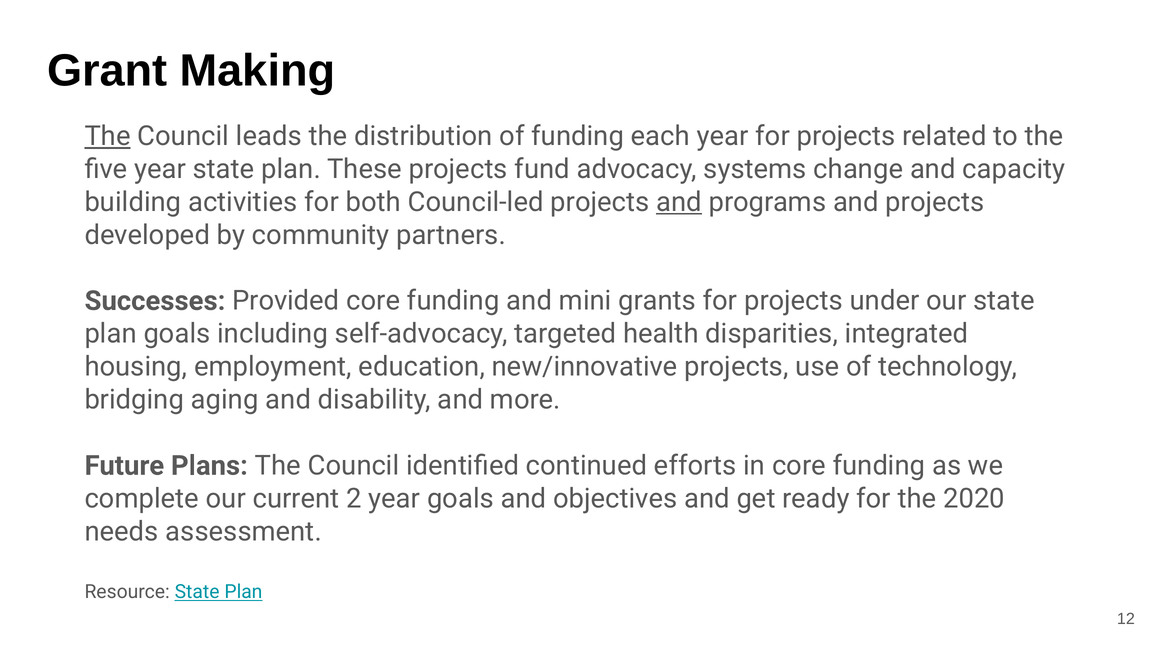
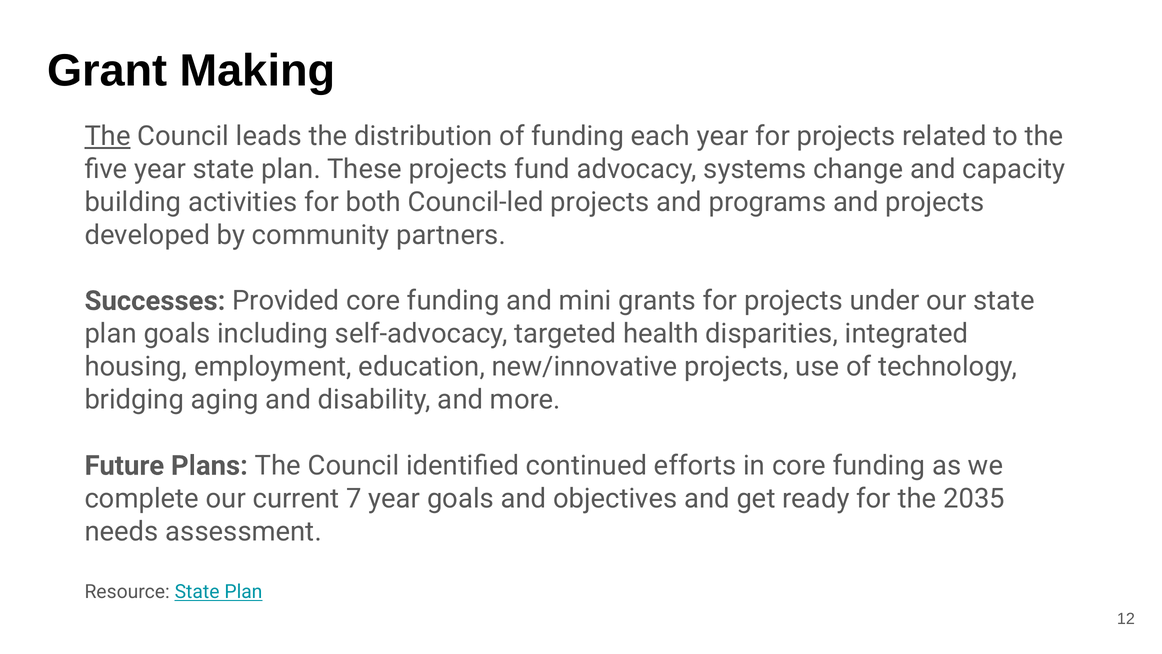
and at (679, 202) underline: present -> none
2: 2 -> 7
2020: 2020 -> 2035
